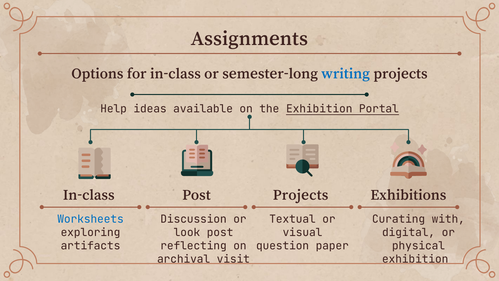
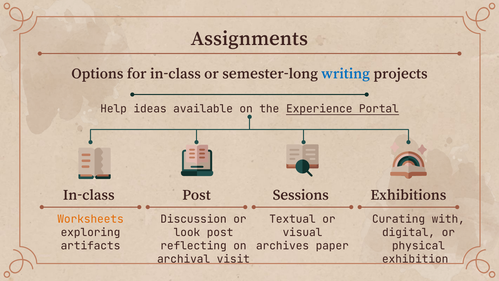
the Exhibition: Exhibition -> Experience
Projects at (301, 195): Projects -> Sessions
Worksheets colour: blue -> orange
question: question -> archives
